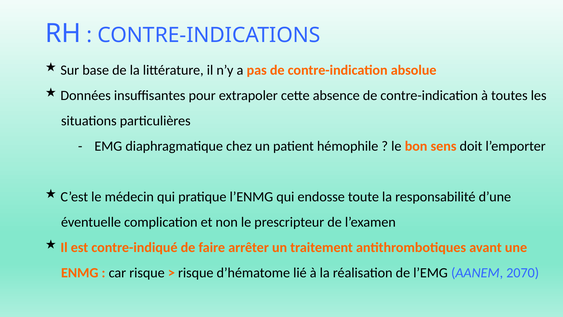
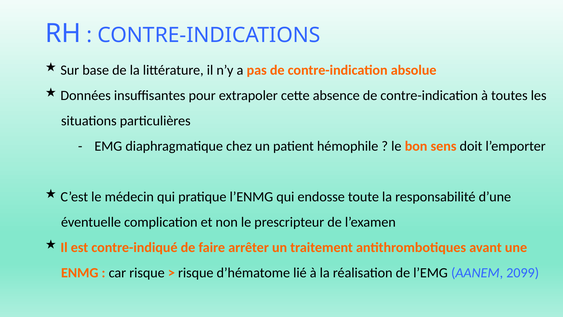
2070: 2070 -> 2099
